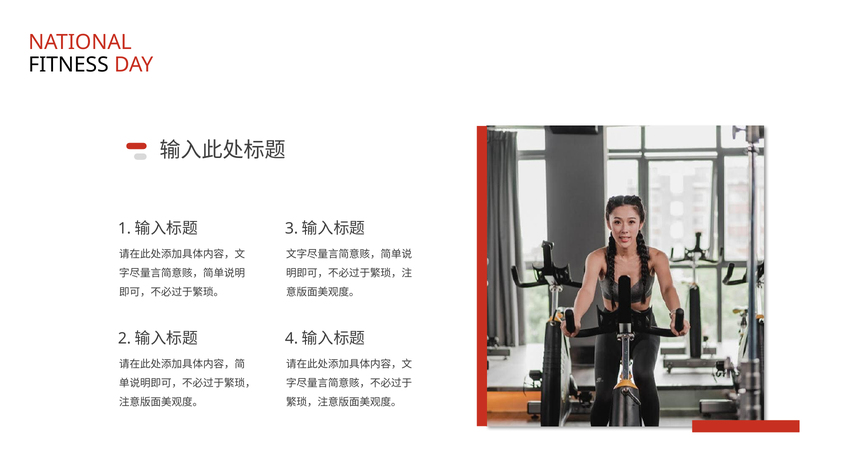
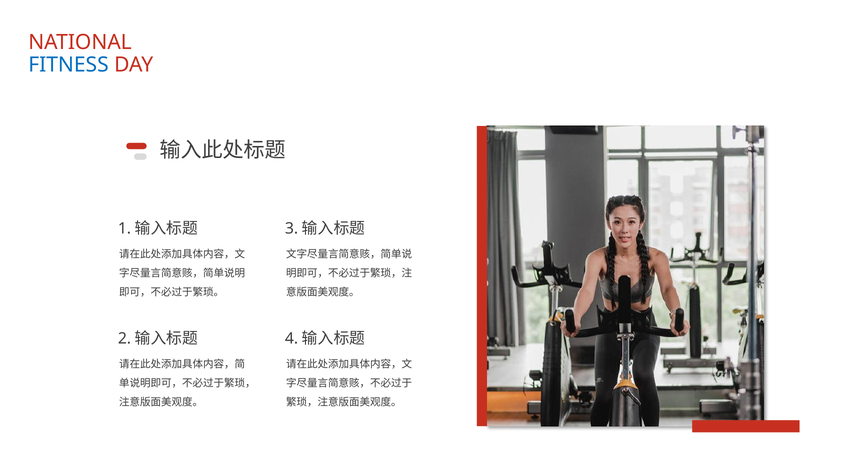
FITNESS colour: black -> blue
